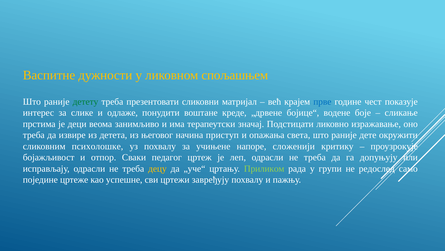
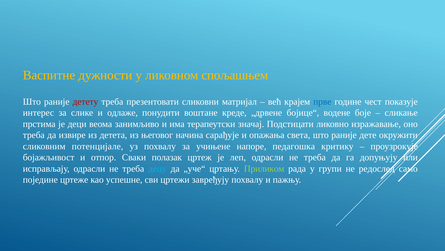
детету colour: green -> red
приступ: приступ -> сарађује
психолошке: психолошке -> потенцијале
сложенији: сложенији -> педагошка
педагог: педагог -> полазак
децу colour: yellow -> light blue
